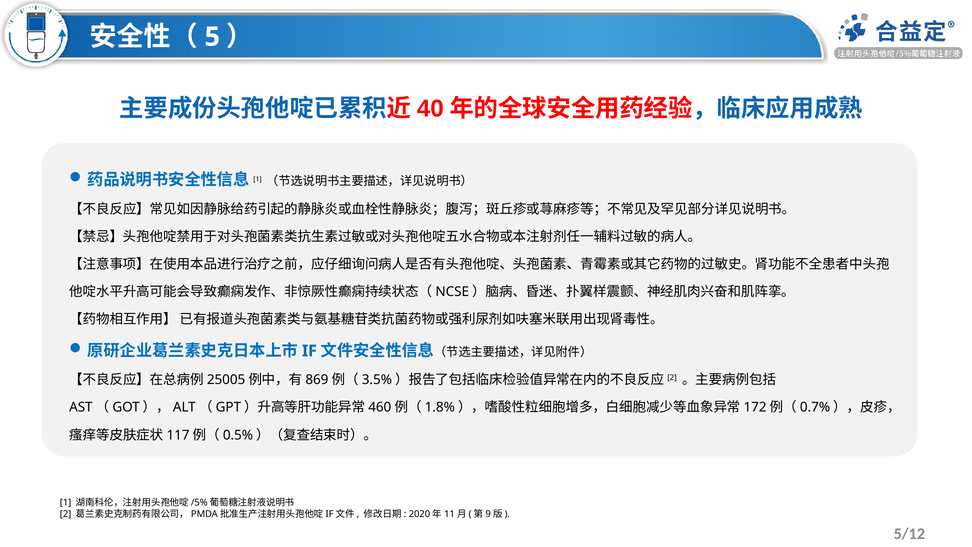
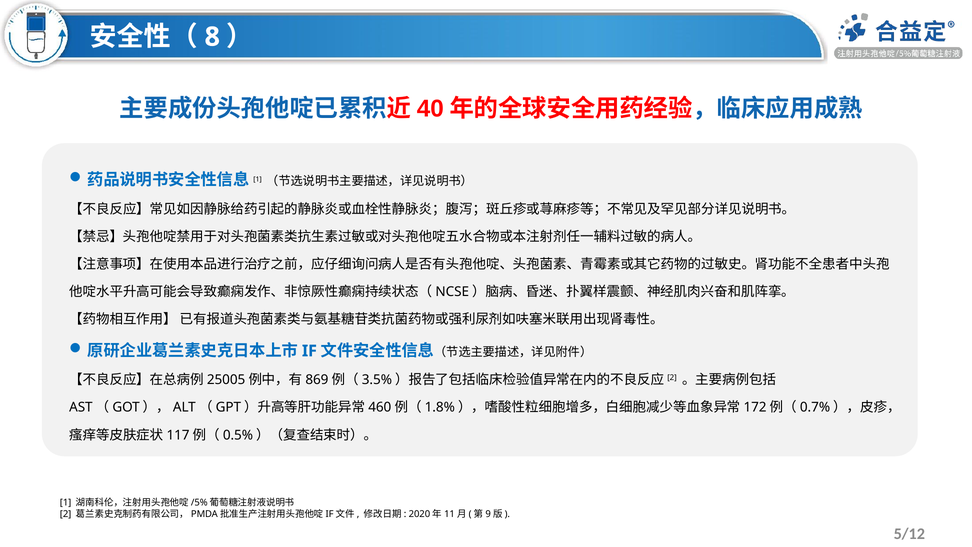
5: 5 -> 8
